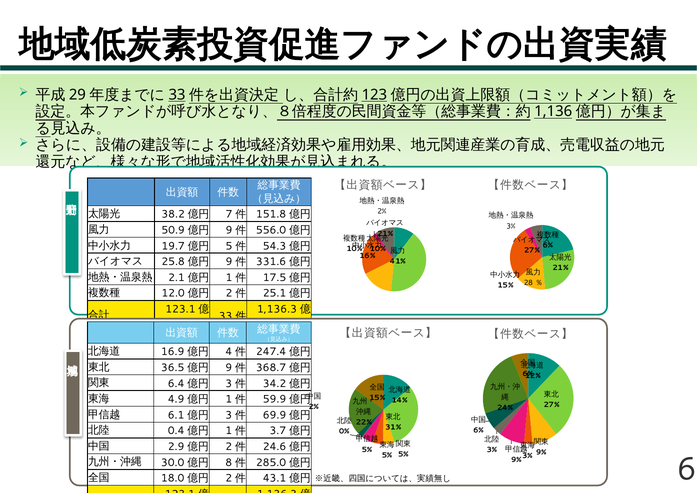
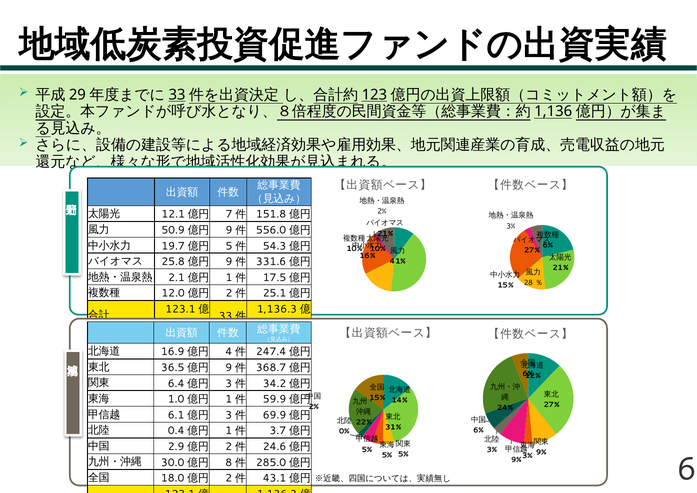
38.2: 38.2 -> 12.1
4.9: 4.9 -> 1.0
